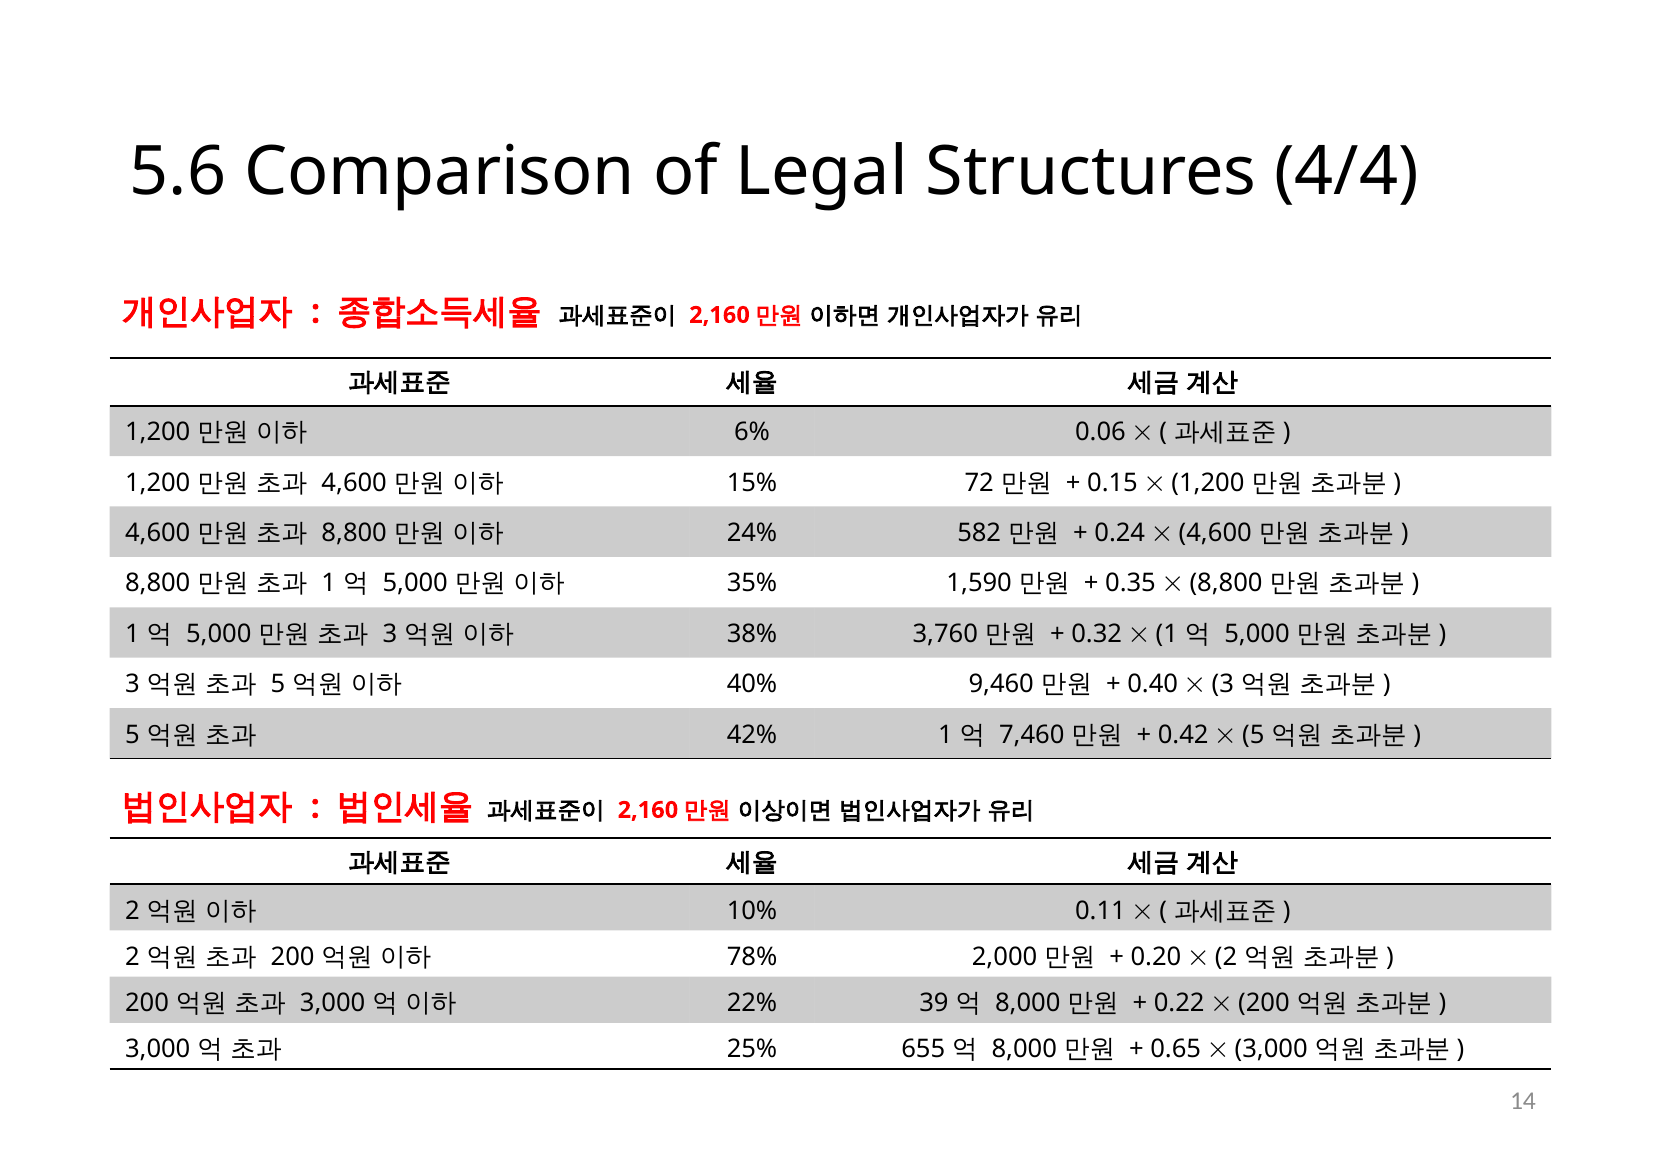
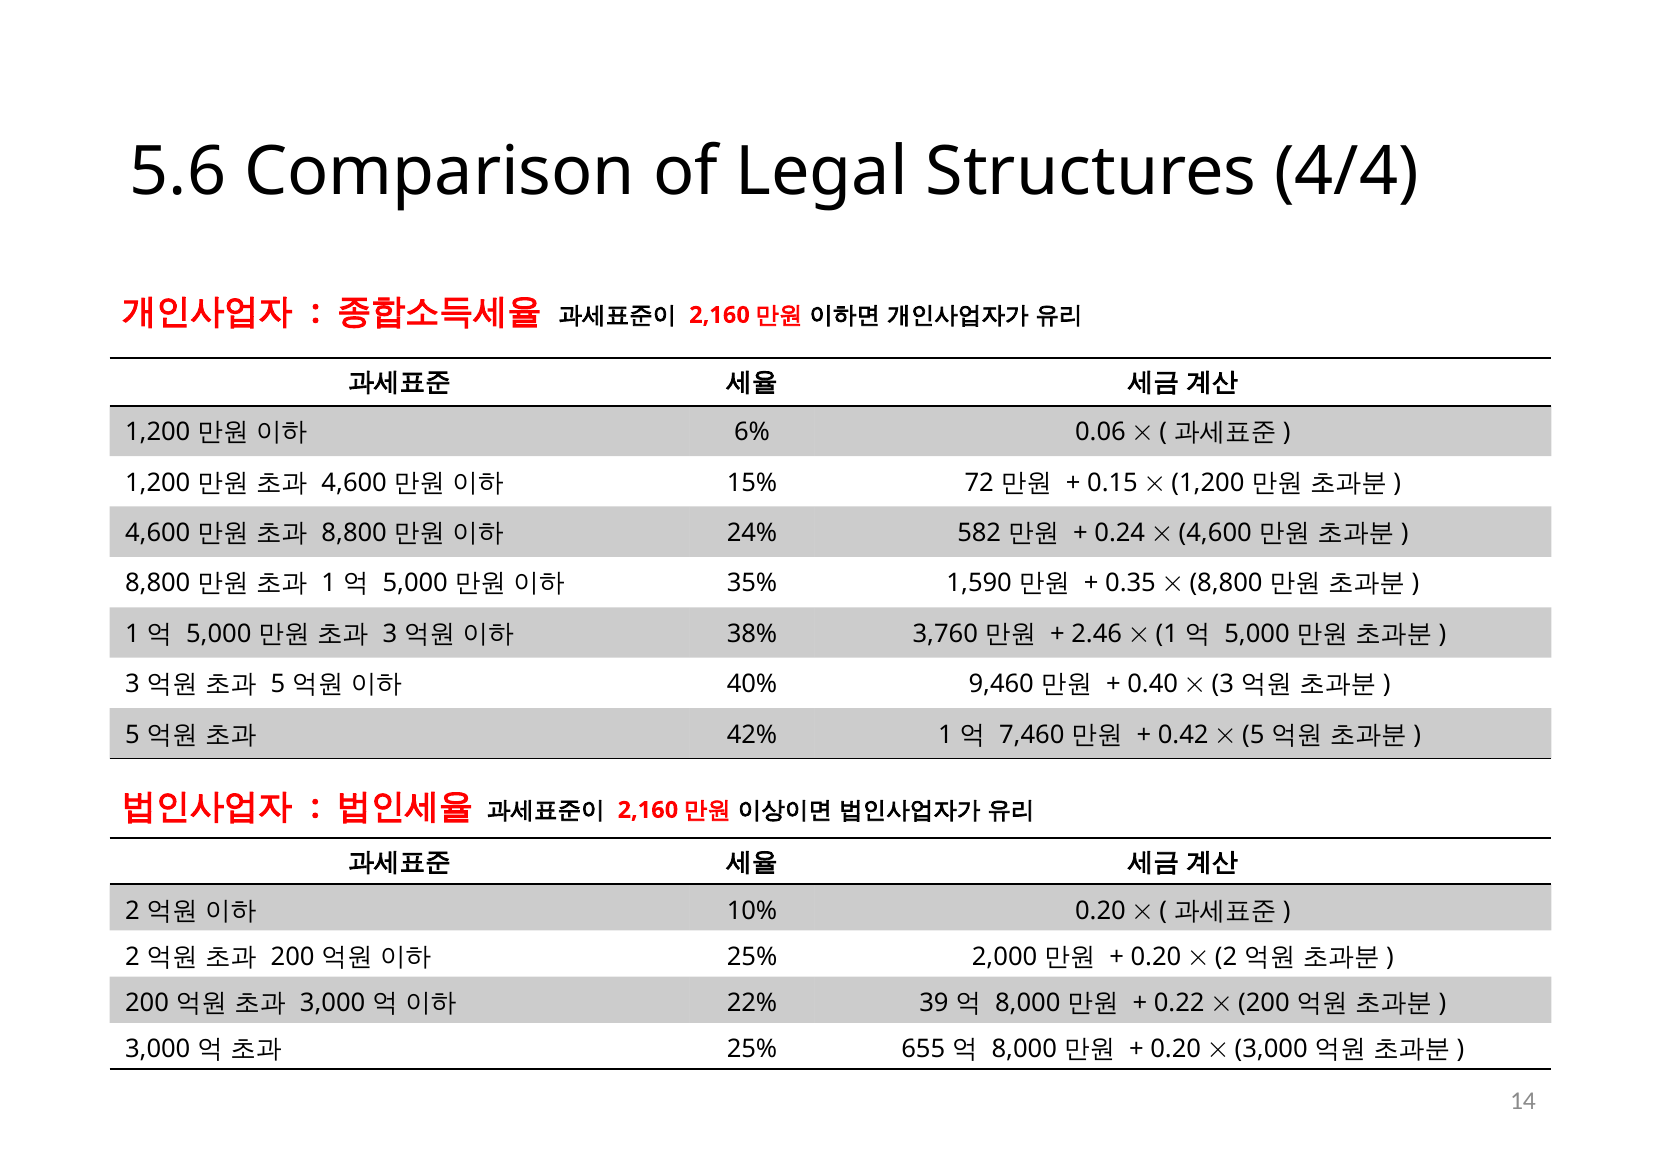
0.32: 0.32 -> 2.46
10% 0.11: 0.11 -> 0.20
78% at (752, 957): 78% -> 25%
0.65 at (1176, 1050): 0.65 -> 0.20
